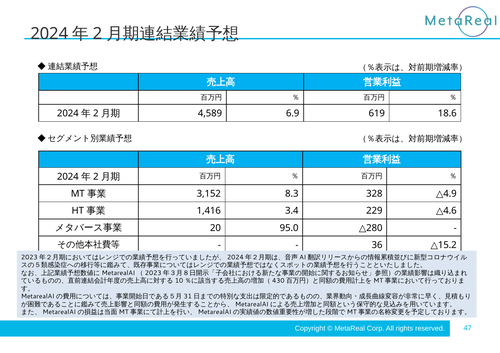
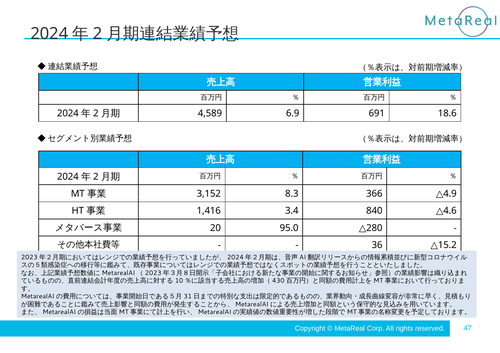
619: 619 -> 691
328: 328 -> 366
229: 229 -> 840
